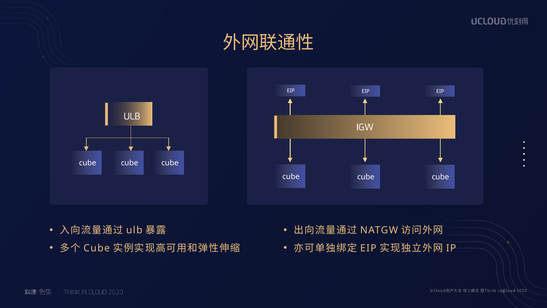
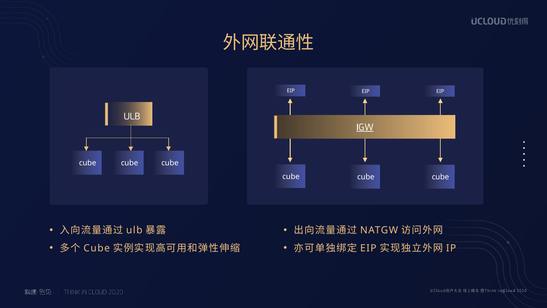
IGW underline: none -> present
